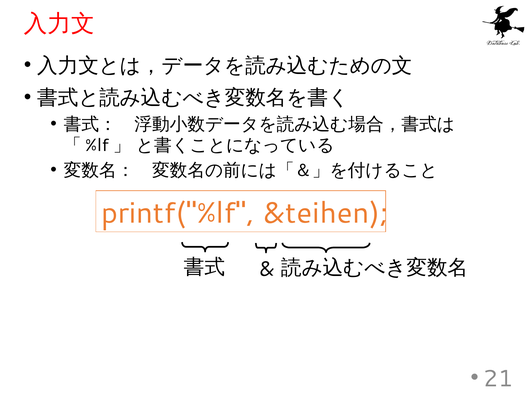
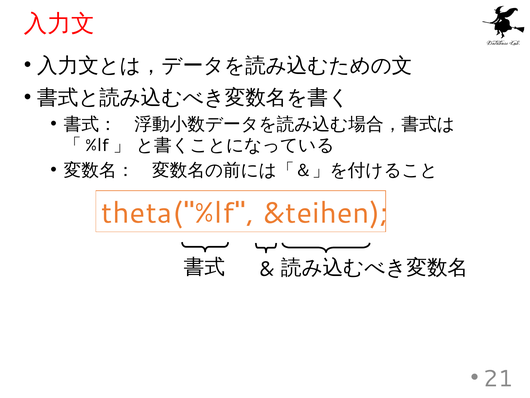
printf("%lf: printf("%lf -> theta("%lf
